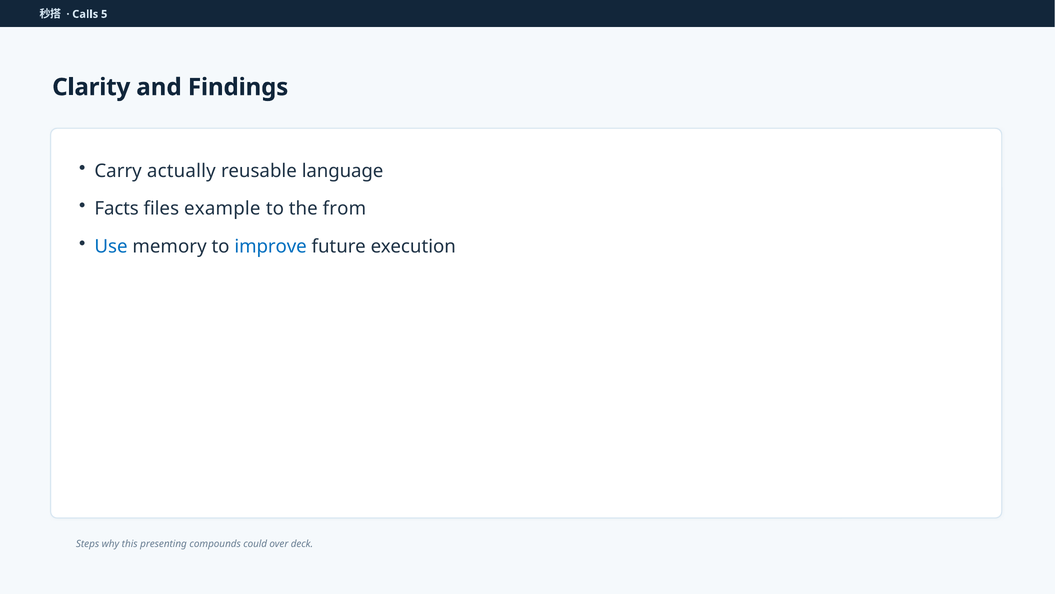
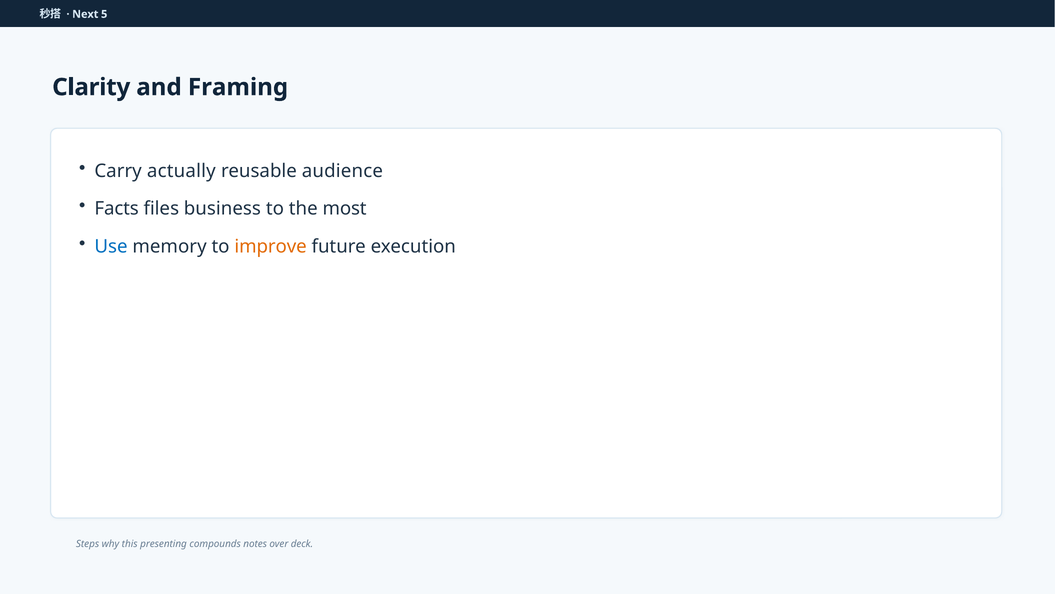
Calls: Calls -> Next
Findings: Findings -> Framing
language: language -> audience
example: example -> business
from: from -> most
improve colour: blue -> orange
could: could -> notes
